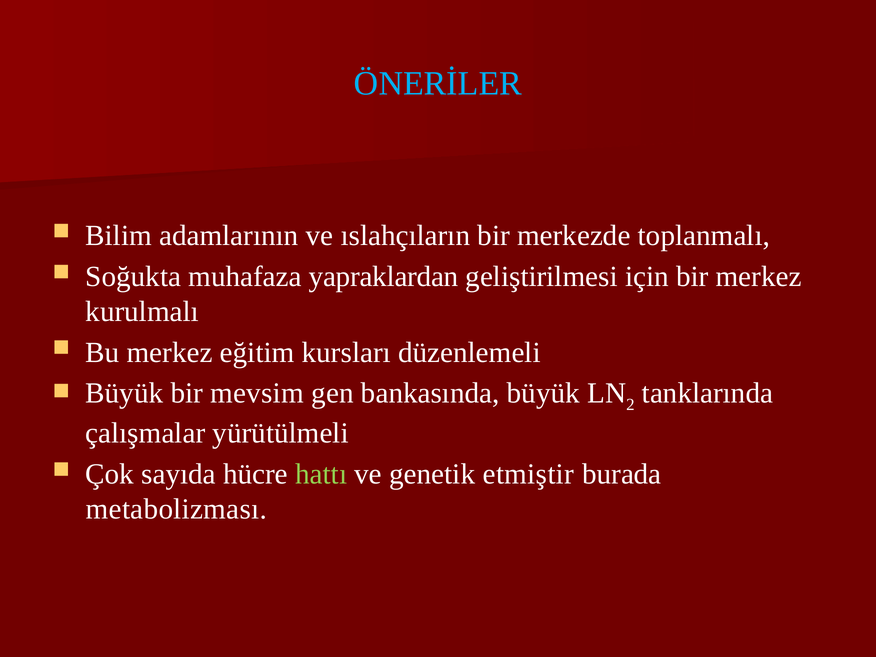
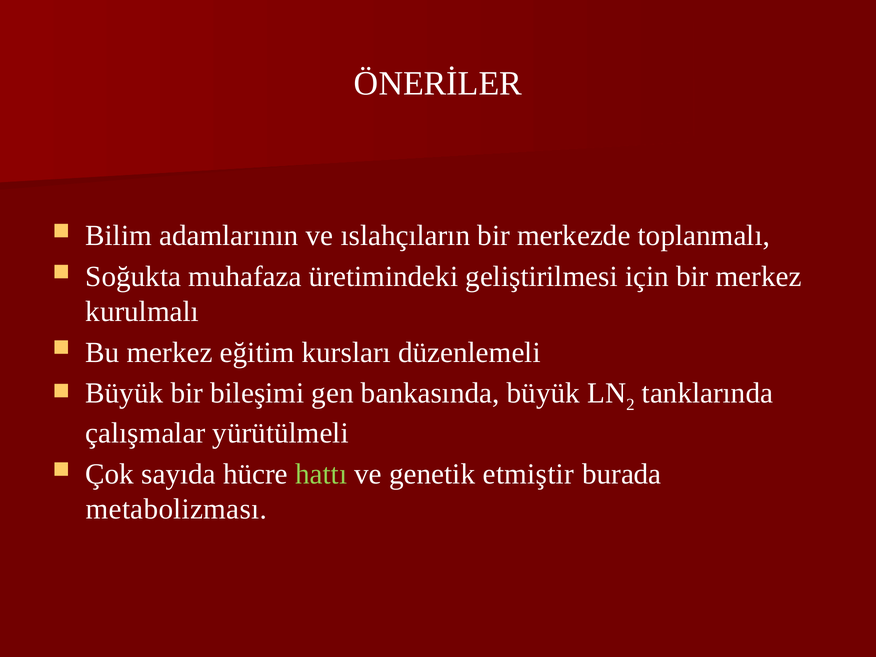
ÖNERİLER colour: light blue -> white
yapraklardan: yapraklardan -> üretimindeki
mevsim: mevsim -> bileşimi
